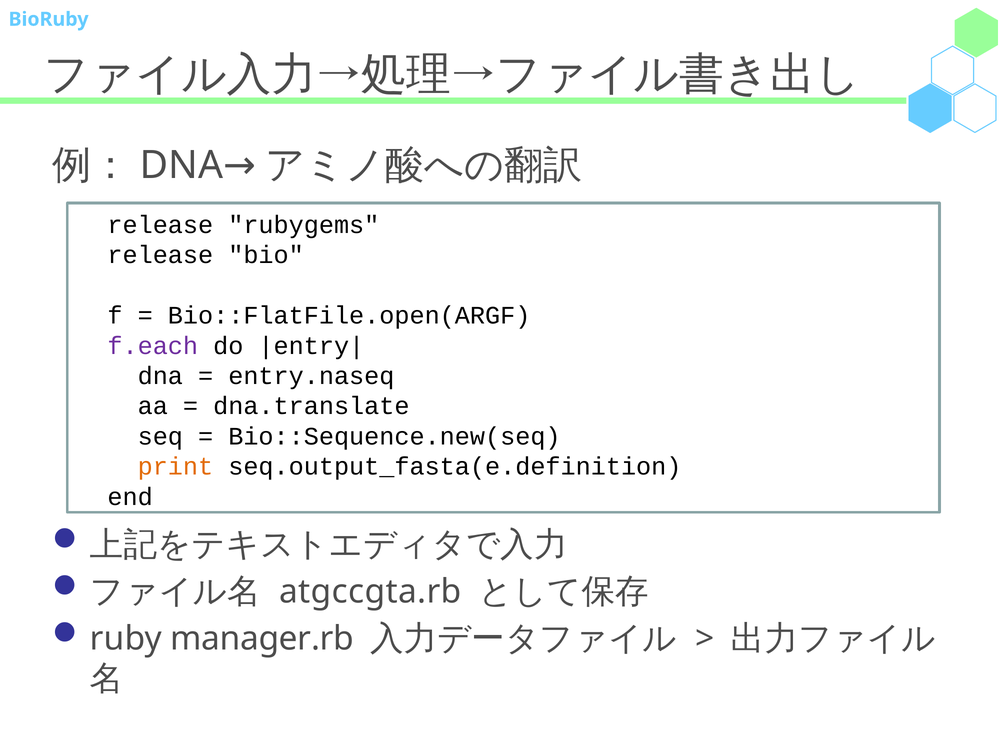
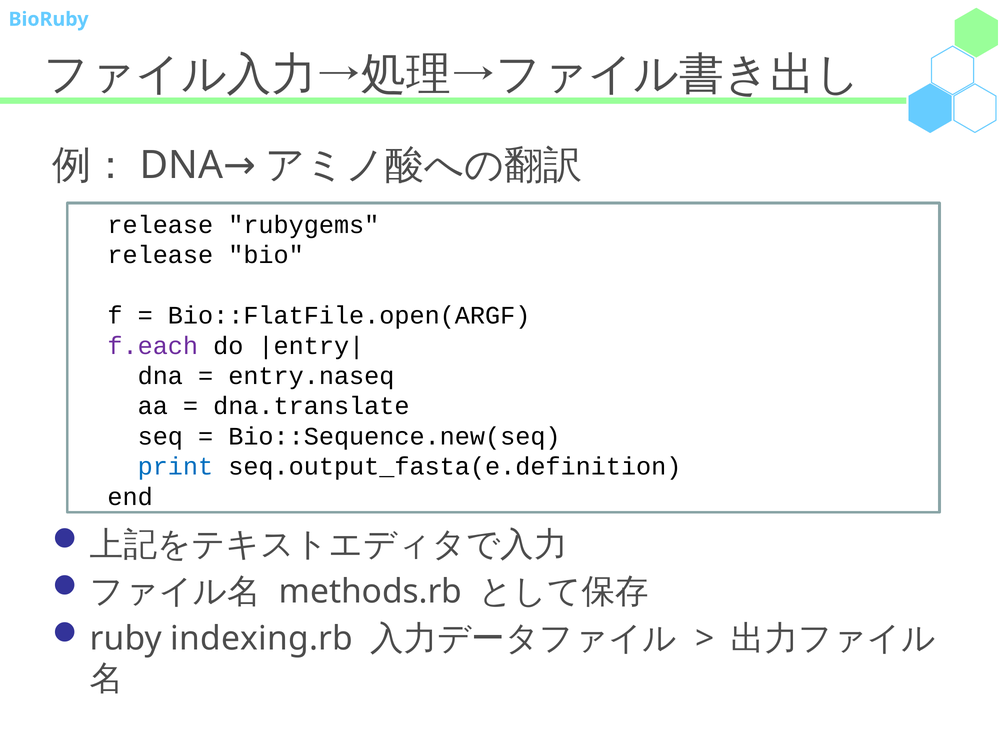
print colour: orange -> blue
atgccgta.rb: atgccgta.rb -> methods.rb
manager.rb: manager.rb -> indexing.rb
